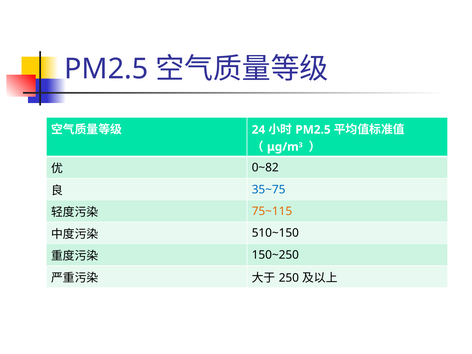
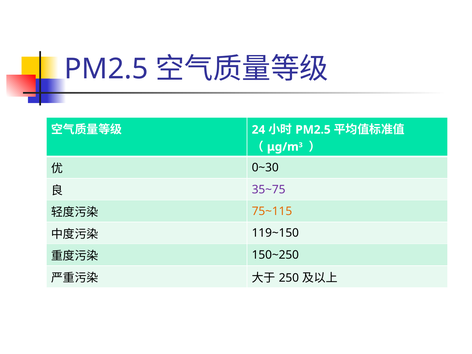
0~82: 0~82 -> 0~30
35~75 colour: blue -> purple
510~150: 510~150 -> 119~150
